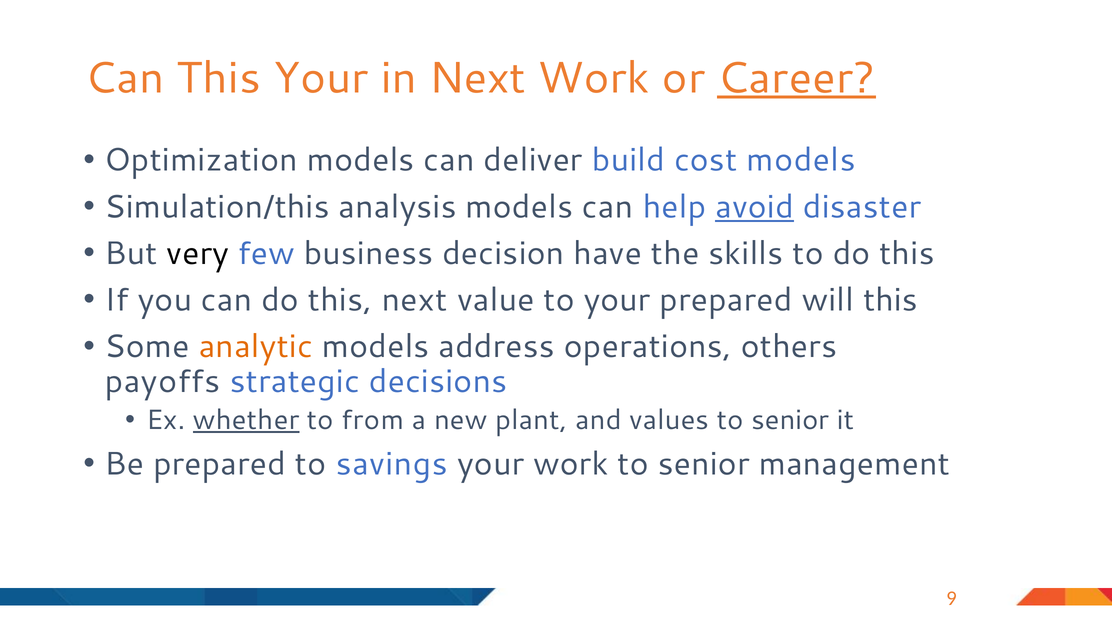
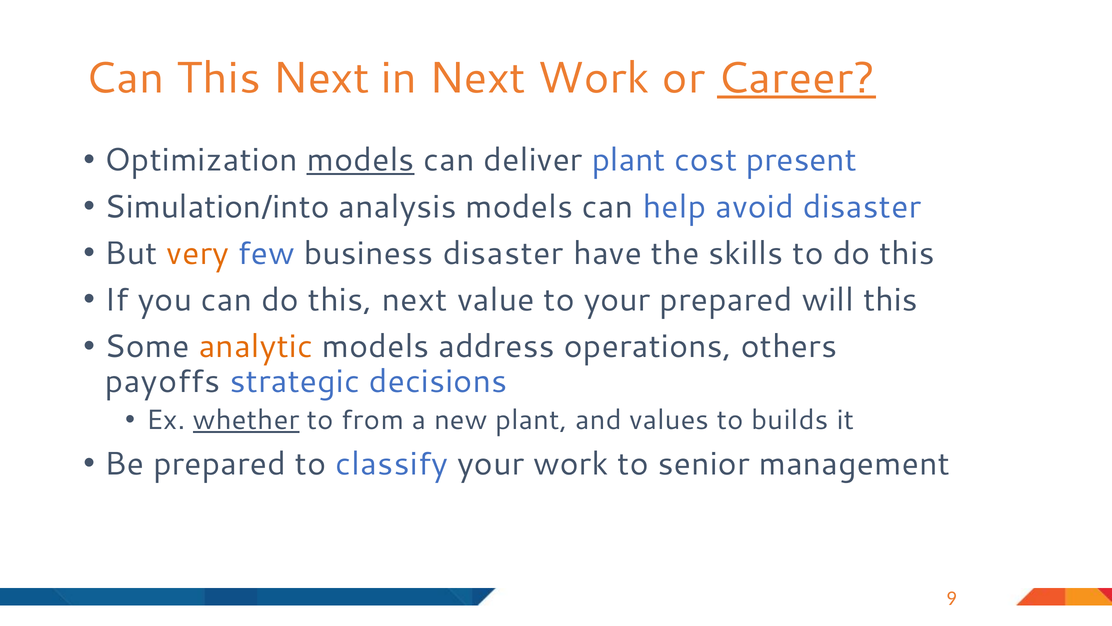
Can This Your: Your -> Next
models at (361, 160) underline: none -> present
deliver build: build -> plant
cost models: models -> present
Simulation/this: Simulation/this -> Simulation/into
avoid underline: present -> none
very colour: black -> orange
business decision: decision -> disaster
senior at (790, 420): senior -> builds
savings: savings -> classify
